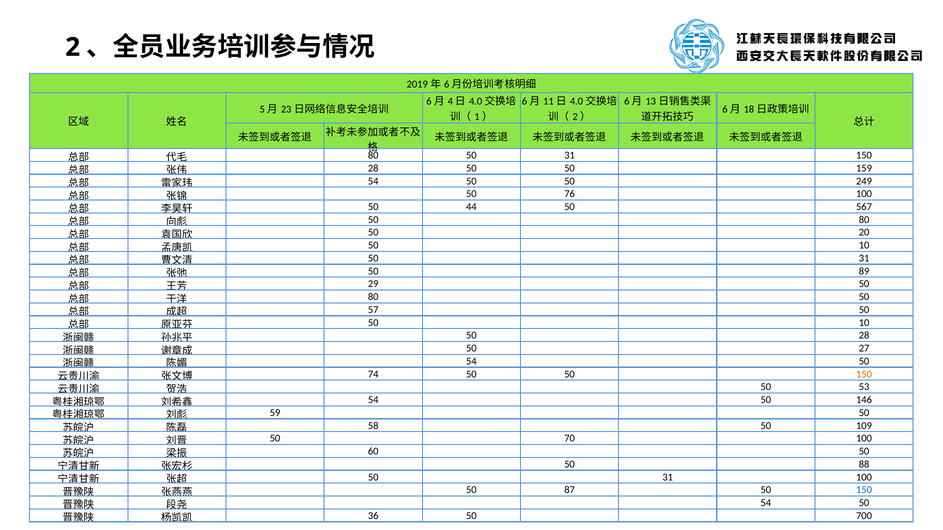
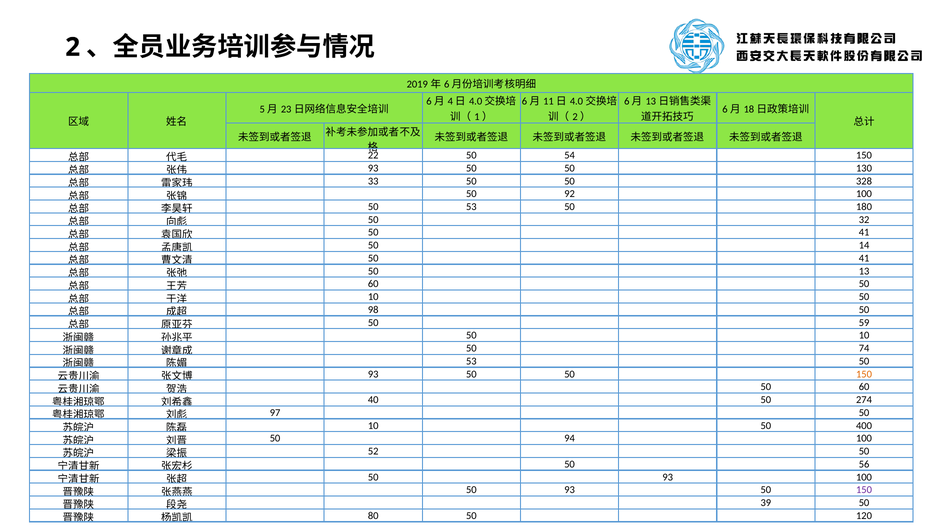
80 at (373, 155): 80 -> 22
31 at (570, 155): 31 -> 54
28 at (373, 168): 28 -> 93
159: 159 -> 130
54 at (373, 181): 54 -> 33
249: 249 -> 328
76: 76 -> 92
50 44: 44 -> 53
567: 567 -> 180
50 80: 80 -> 32
20 at (864, 233): 20 -> 41
10 at (864, 246): 10 -> 14
31 at (864, 259): 31 -> 41
89: 89 -> 13
29 at (373, 284): 29 -> 60
80 at (373, 297): 80 -> 10
57: 57 -> 98
10 at (864, 323): 10 -> 59
50 28: 28 -> 10
27: 27 -> 74
54 at (471, 362): 54 -> 53
74 at (373, 374): 74 -> 93
50 53: 53 -> 60
54 at (373, 400): 54 -> 40
146: 146 -> 274
59: 59 -> 97
58 at (373, 426): 58 -> 10
109: 109 -> 400
70: 70 -> 94
60: 60 -> 52
88: 88 -> 56
31 at (668, 478): 31 -> 93
87 at (570, 490): 87 -> 93
150 at (864, 490) colour: blue -> purple
54 at (766, 503): 54 -> 39
36: 36 -> 80
700: 700 -> 120
